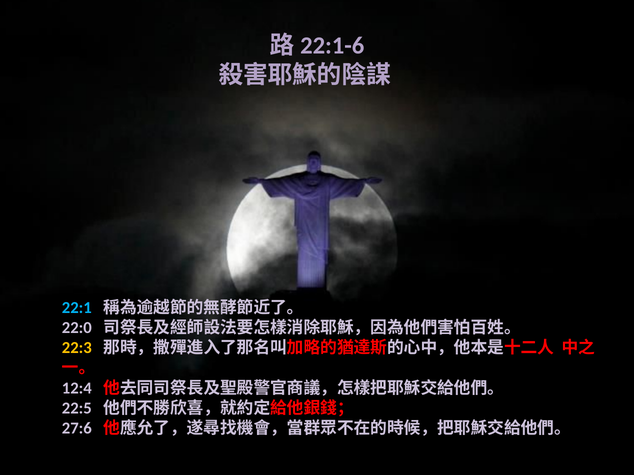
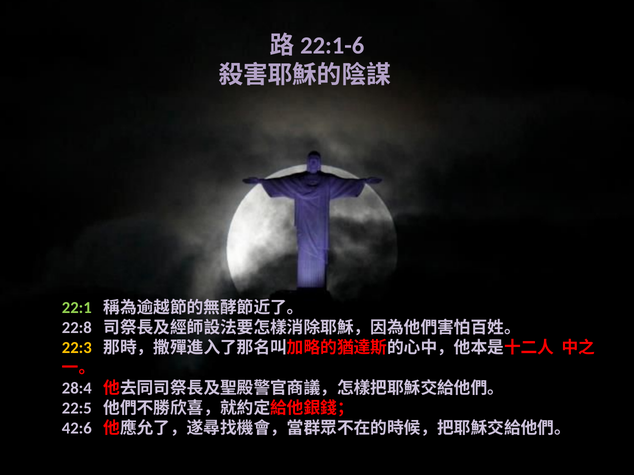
22:1 colour: light blue -> light green
22:0: 22:0 -> 22:8
12:4: 12:4 -> 28:4
27:6: 27:6 -> 42:6
